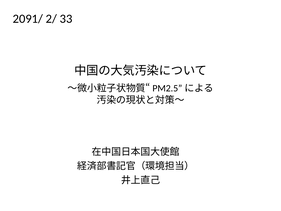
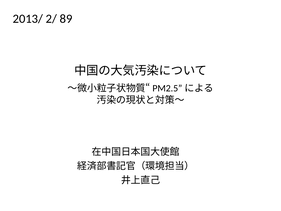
2091/: 2091/ -> 2013/
33: 33 -> 89
